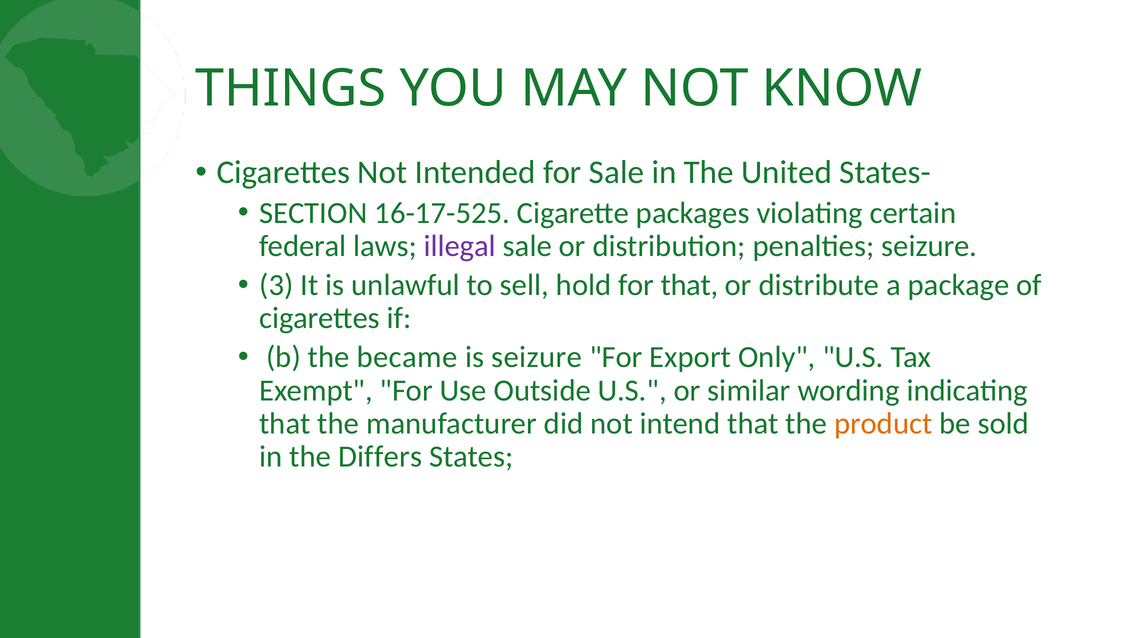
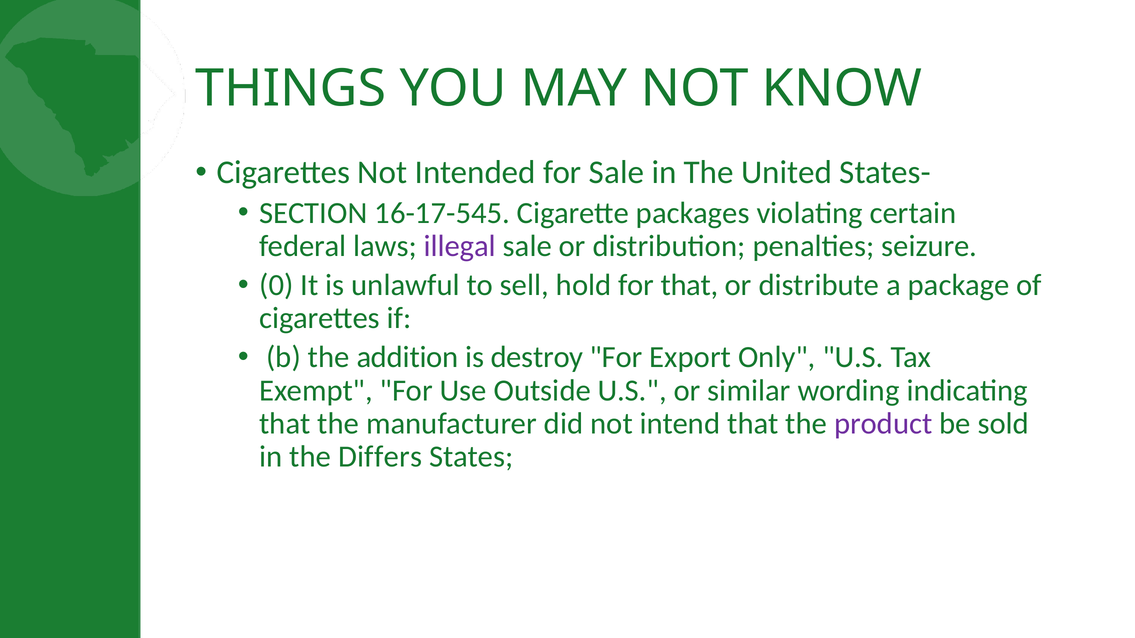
16-17-525: 16-17-525 -> 16-17-545
3: 3 -> 0
became: became -> addition
is seizure: seizure -> destroy
product colour: orange -> purple
